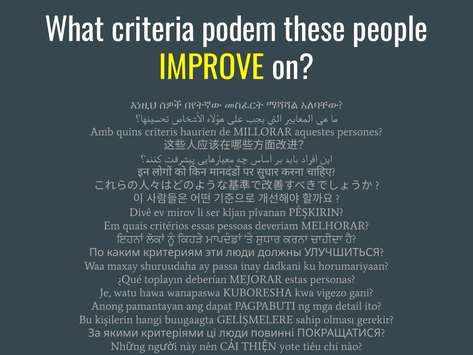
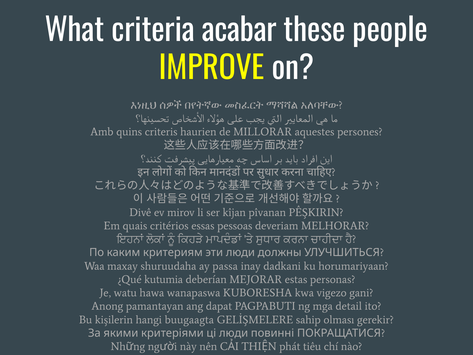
podem: podem -> acabar
toplayın: toplayın -> kutumia
yote: yote -> phát
